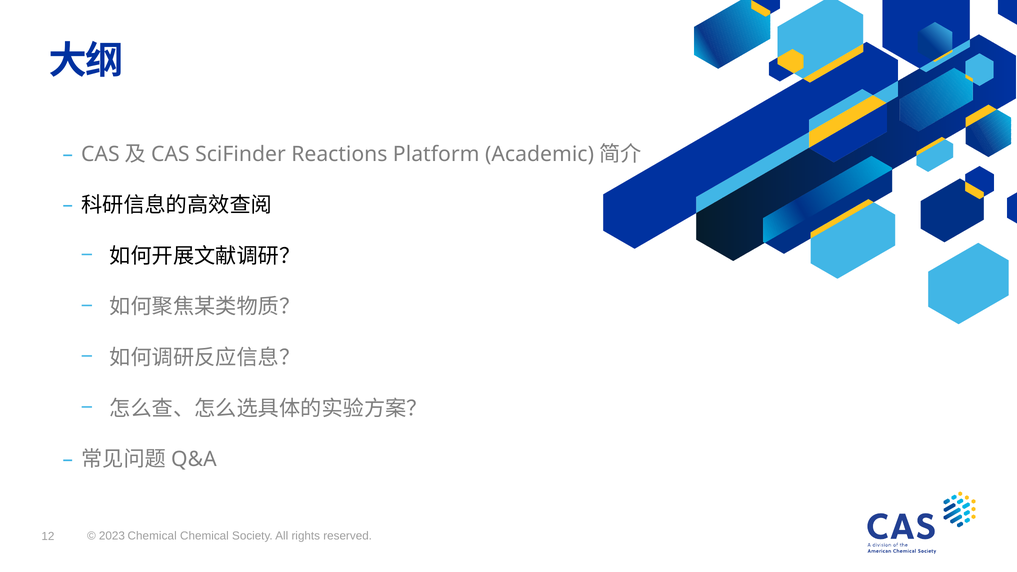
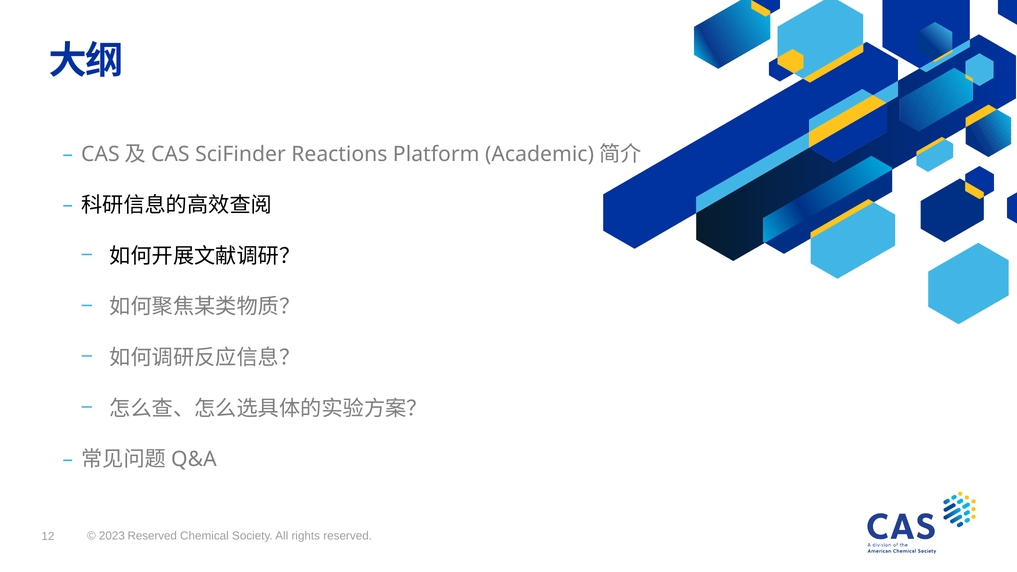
2023 Chemical: Chemical -> Reserved
